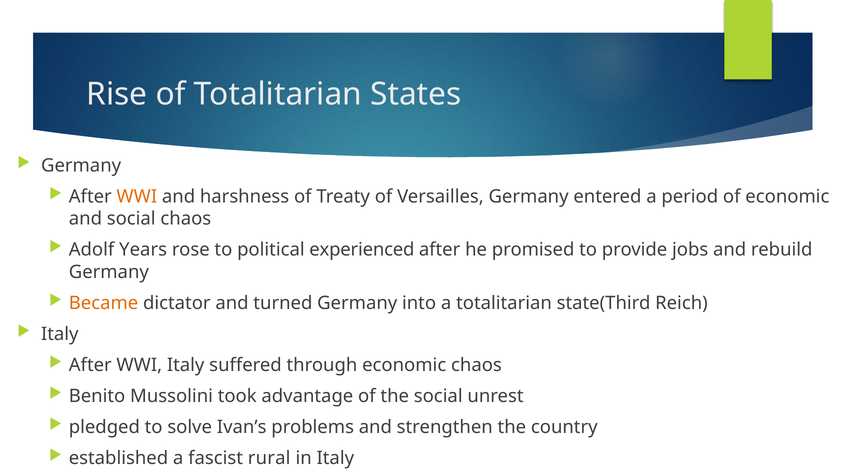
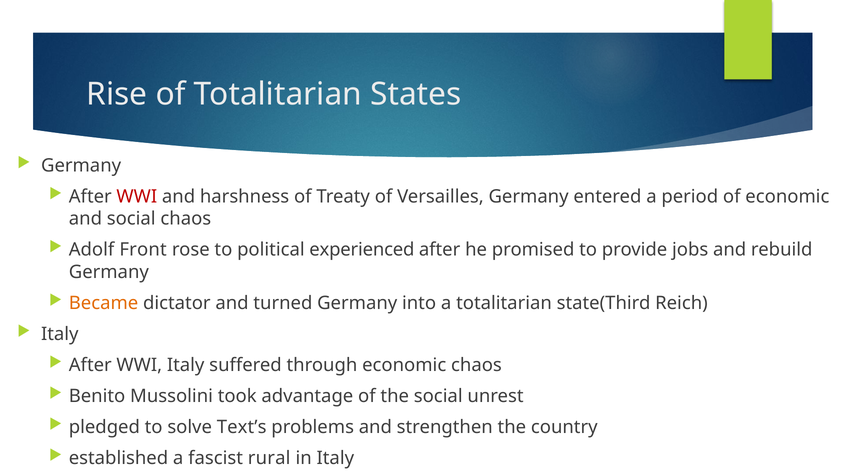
WWI at (137, 196) colour: orange -> red
Years: Years -> Front
Ivan’s: Ivan’s -> Text’s
